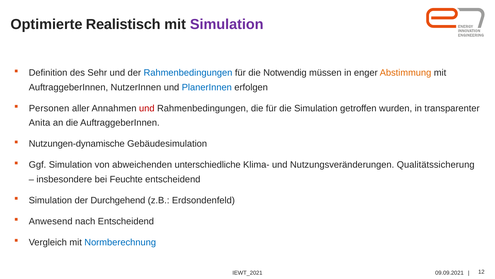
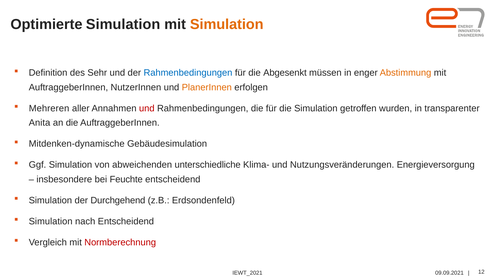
Optimierte Realistisch: Realistisch -> Simulation
Simulation at (227, 24) colour: purple -> orange
Notwendig: Notwendig -> Abgesenkt
PlanerInnen colour: blue -> orange
Personen: Personen -> Mehreren
Nutzungen-dynamische: Nutzungen-dynamische -> Mitdenken-dynamische
Qualitätssicherung: Qualitätssicherung -> Energieversorgung
Anwesend at (51, 221): Anwesend -> Simulation
Normberechnung colour: blue -> red
